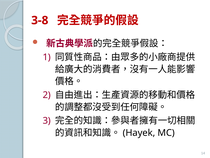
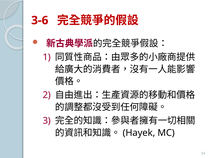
3-8: 3-8 -> 3-6
